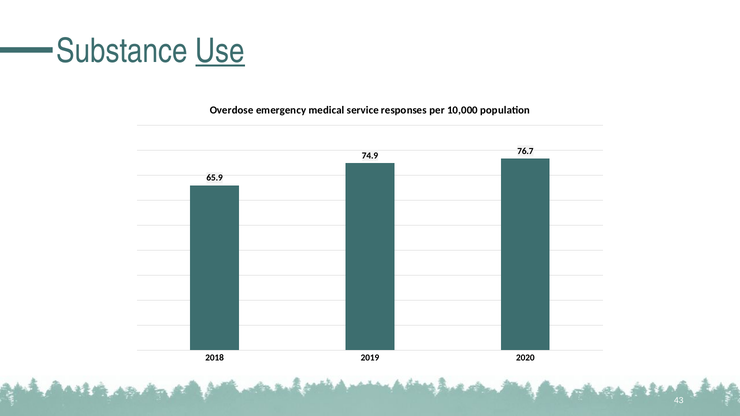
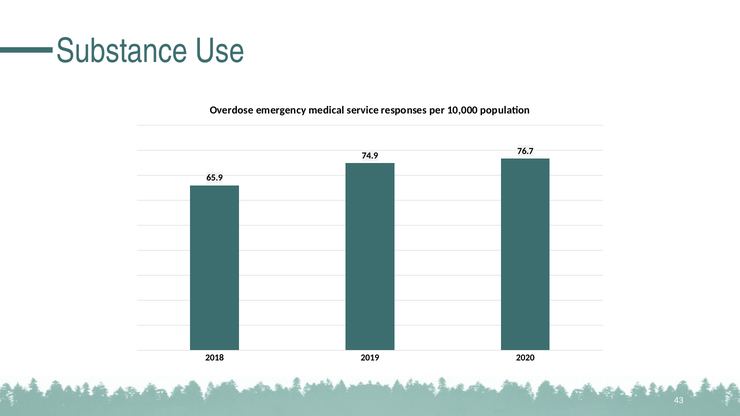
Use underline: present -> none
